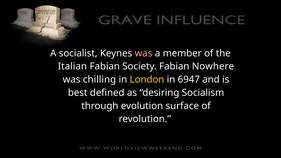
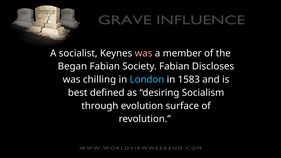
Italian: Italian -> Began
Nowhere: Nowhere -> Discloses
London colour: yellow -> light blue
6947: 6947 -> 1583
